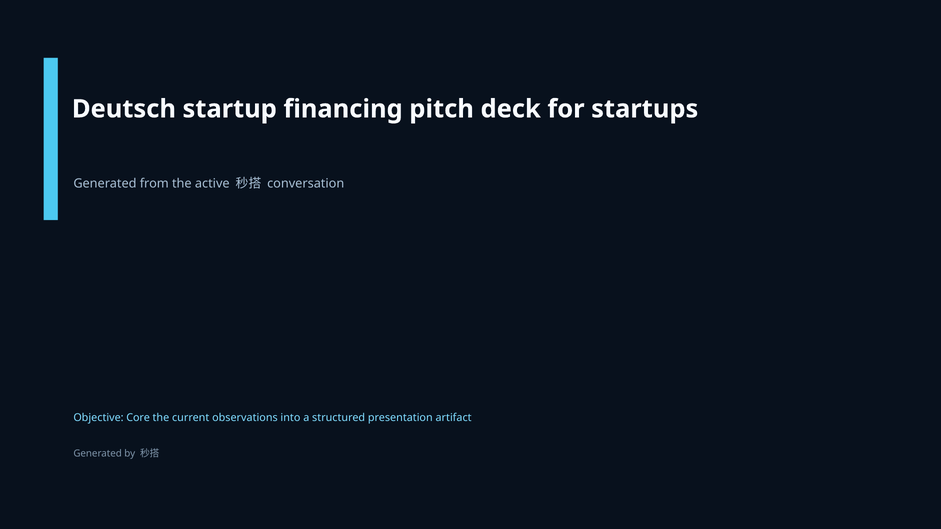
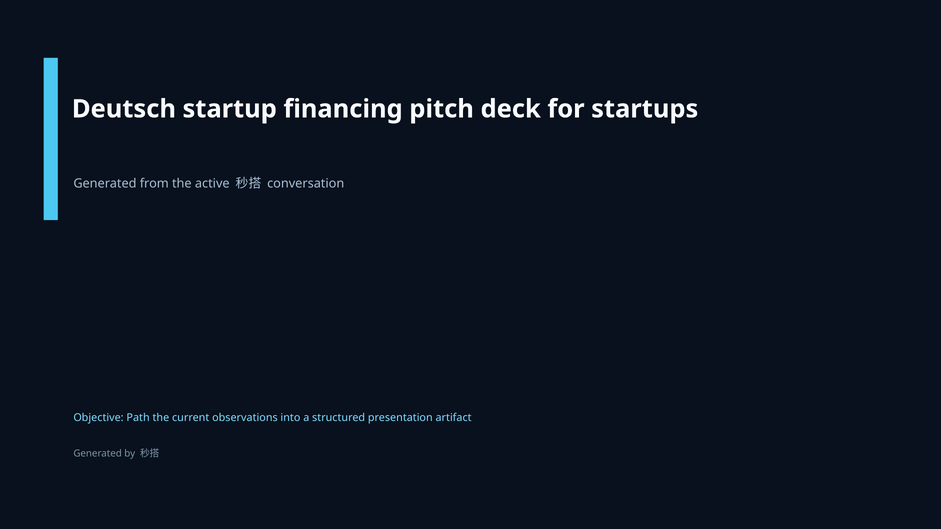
Core: Core -> Path
